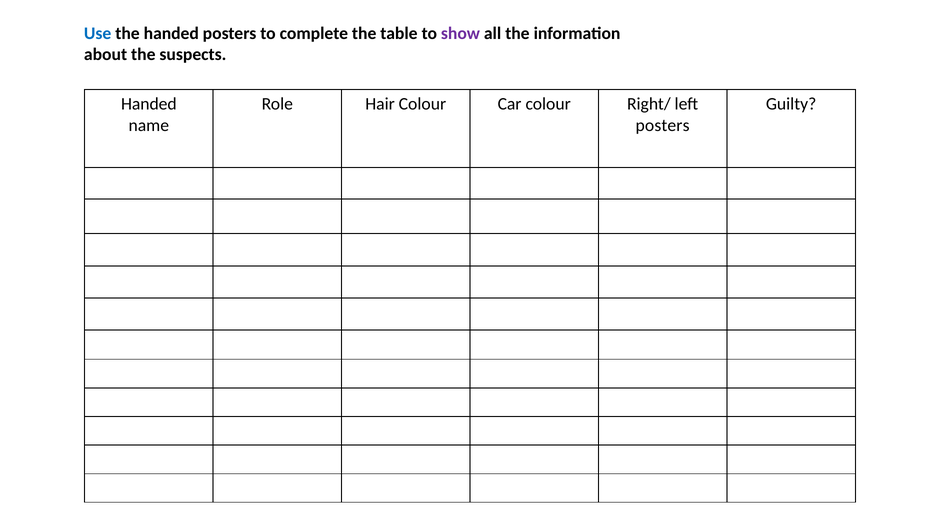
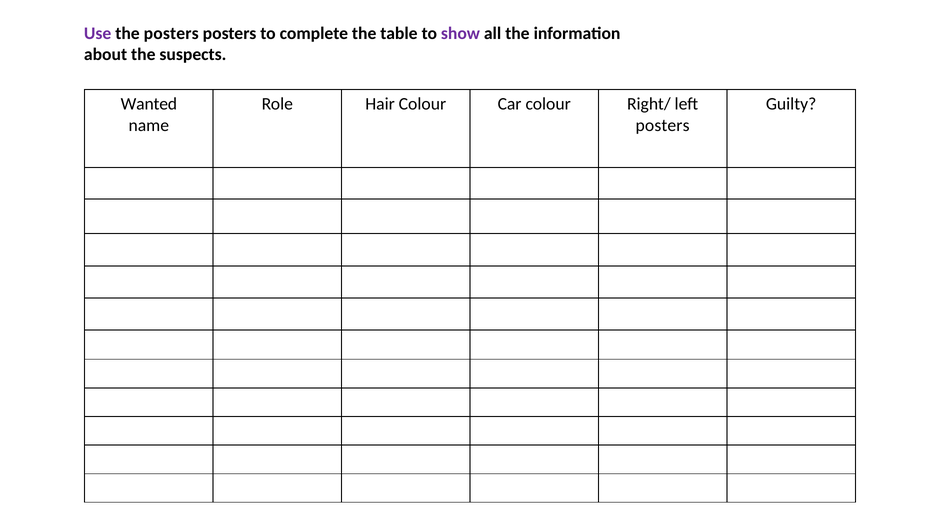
Use colour: blue -> purple
the handed: handed -> posters
Handed at (149, 104): Handed -> Wanted
